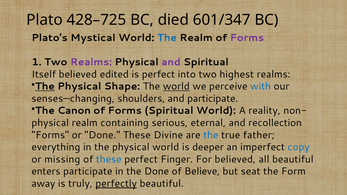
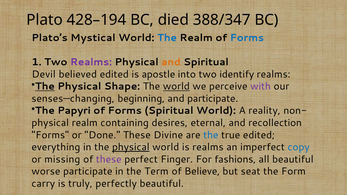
428–725: 428–725 -> 428–194
601/347: 601/347 -> 388/347
Forms at (247, 38) colour: purple -> blue
and at (171, 62) colour: purple -> orange
Itself: Itself -> Devil
is perfect: perfect -> apostle
highest: highest -> identify
with colour: blue -> purple
shoulders: shoulders -> beginning
Canon: Canon -> Papyri
serious: serious -> desires
true father: father -> edited
physical at (131, 147) underline: none -> present
is deeper: deeper -> realms
these at (109, 159) colour: blue -> purple
For believed: believed -> fashions
enters: enters -> worse
the Done: Done -> Term
away: away -> carry
perfectly underline: present -> none
